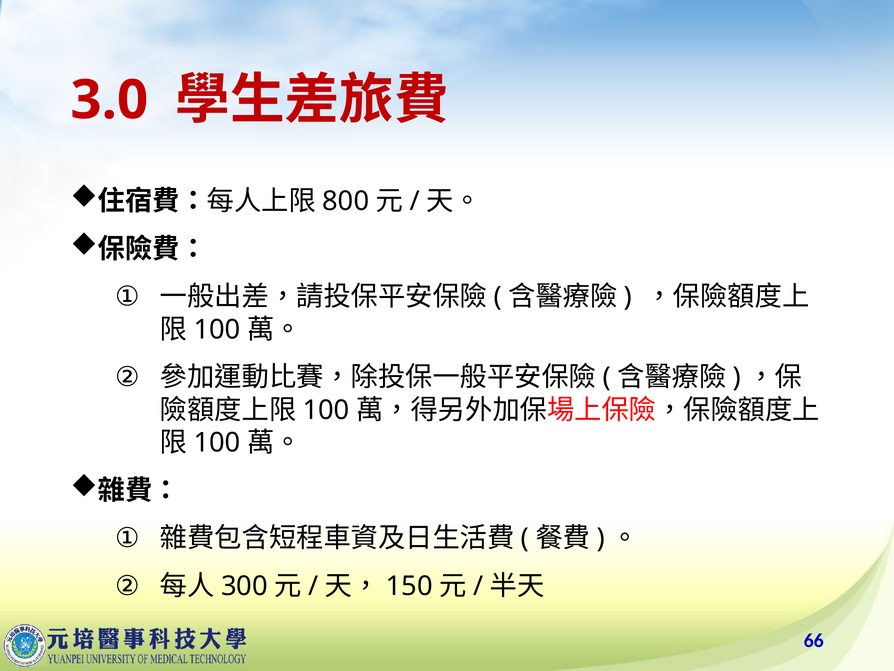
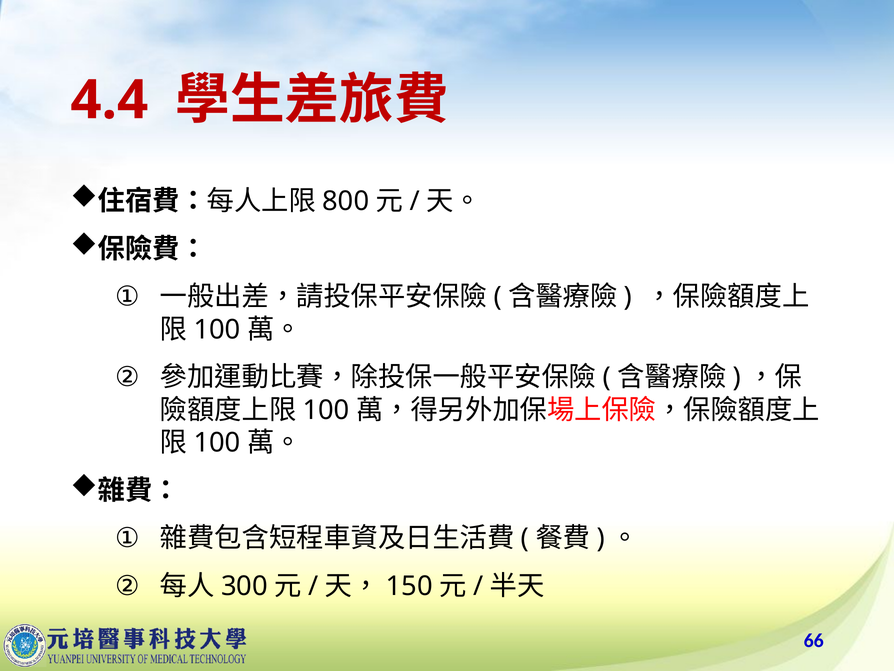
3.0: 3.0 -> 4.4
